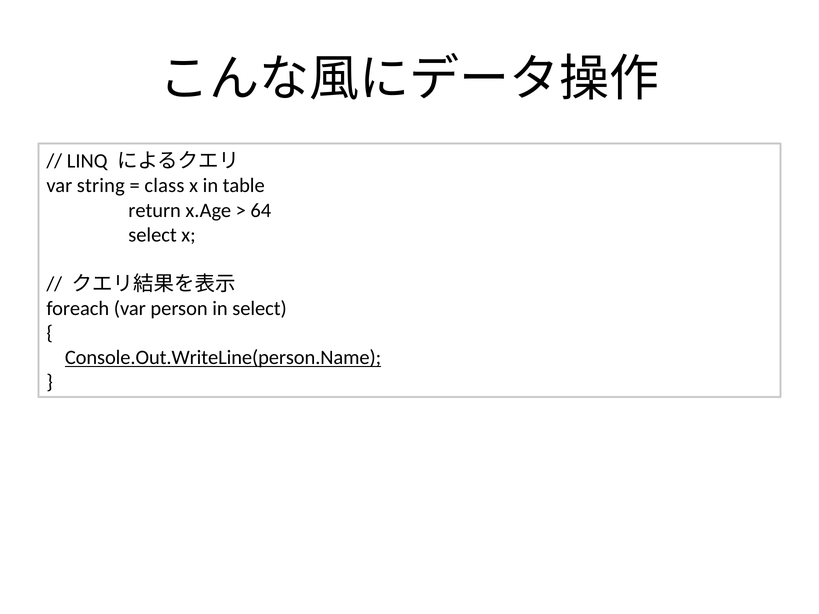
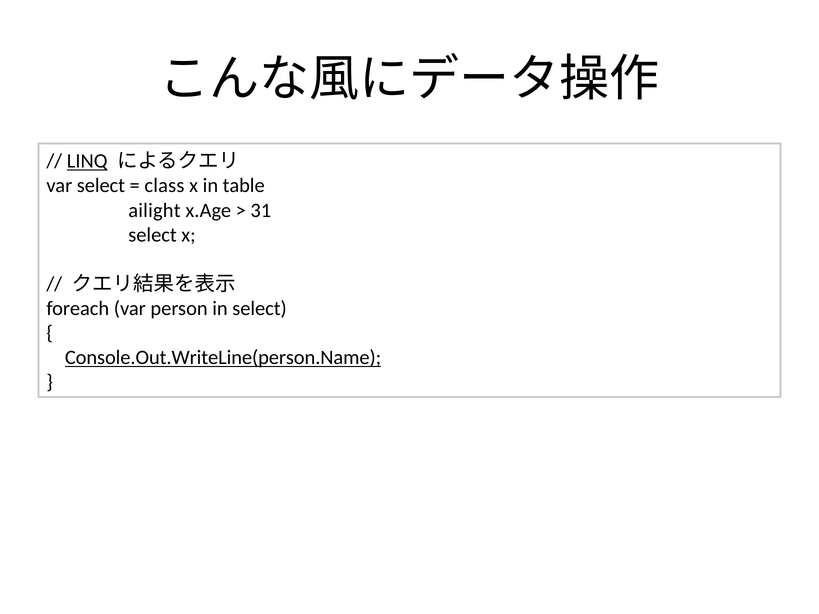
LINQ underline: none -> present
var string: string -> select
return: return -> ailight
64: 64 -> 31
